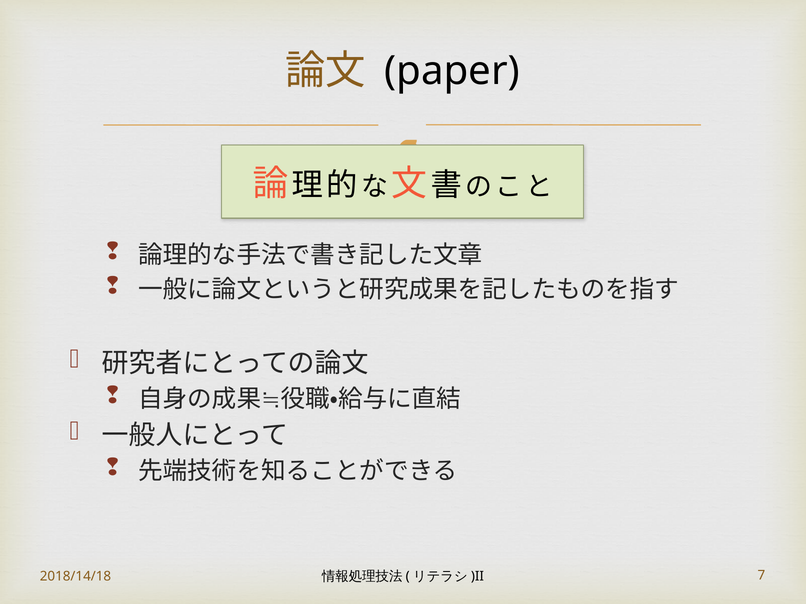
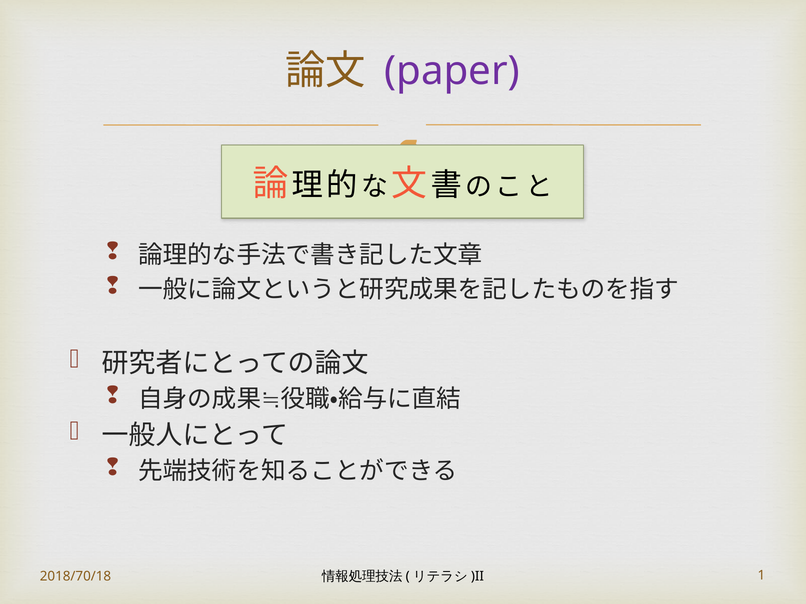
paper colour: black -> purple
2018/14/18: 2018/14/18 -> 2018/70/18
7: 7 -> 1
